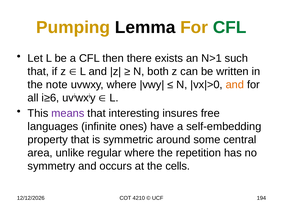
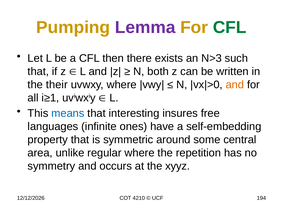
Lemma colour: black -> purple
N>1: N>1 -> N>3
note: note -> their
i≥6: i≥6 -> i≥1
means colour: purple -> blue
cells: cells -> xyyz
